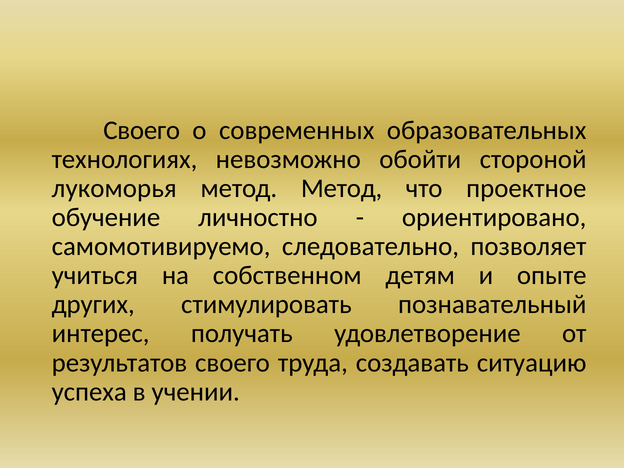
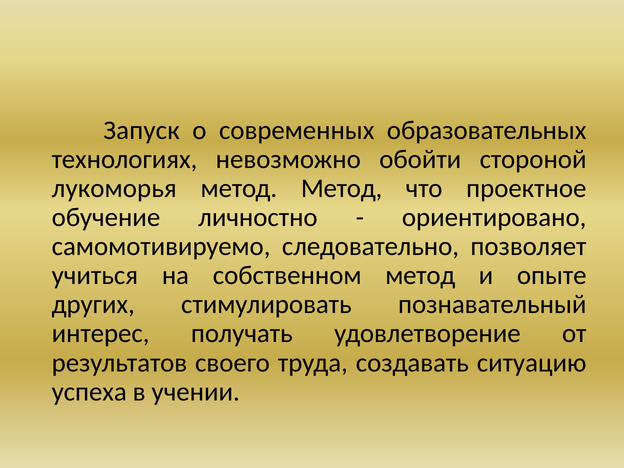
Своего at (142, 130): Своего -> Запуск
собственном детям: детям -> метод
